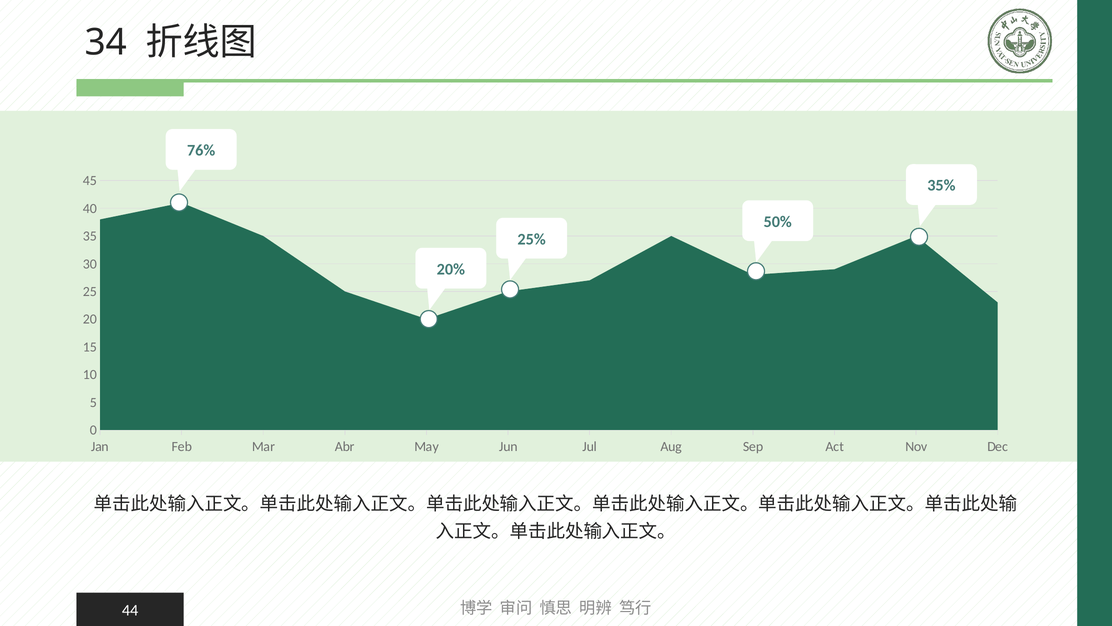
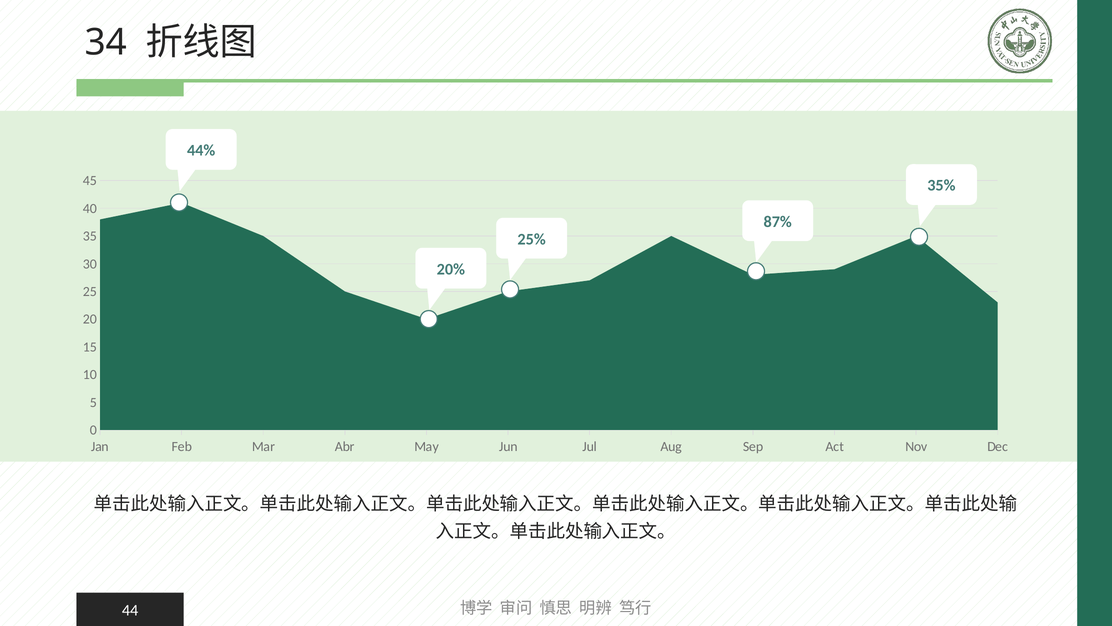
76%: 76% -> 44%
50%: 50% -> 87%
